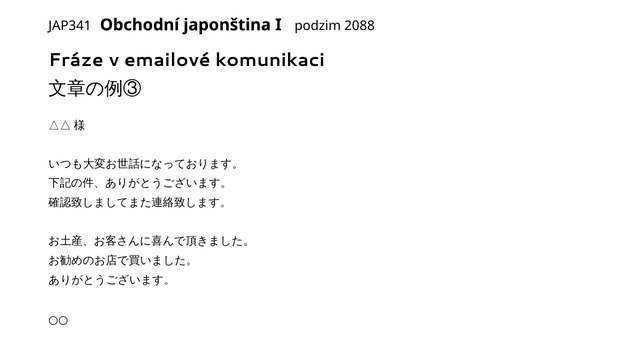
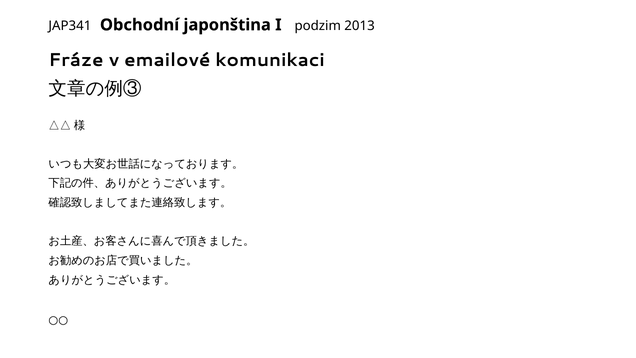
2088: 2088 -> 2013
